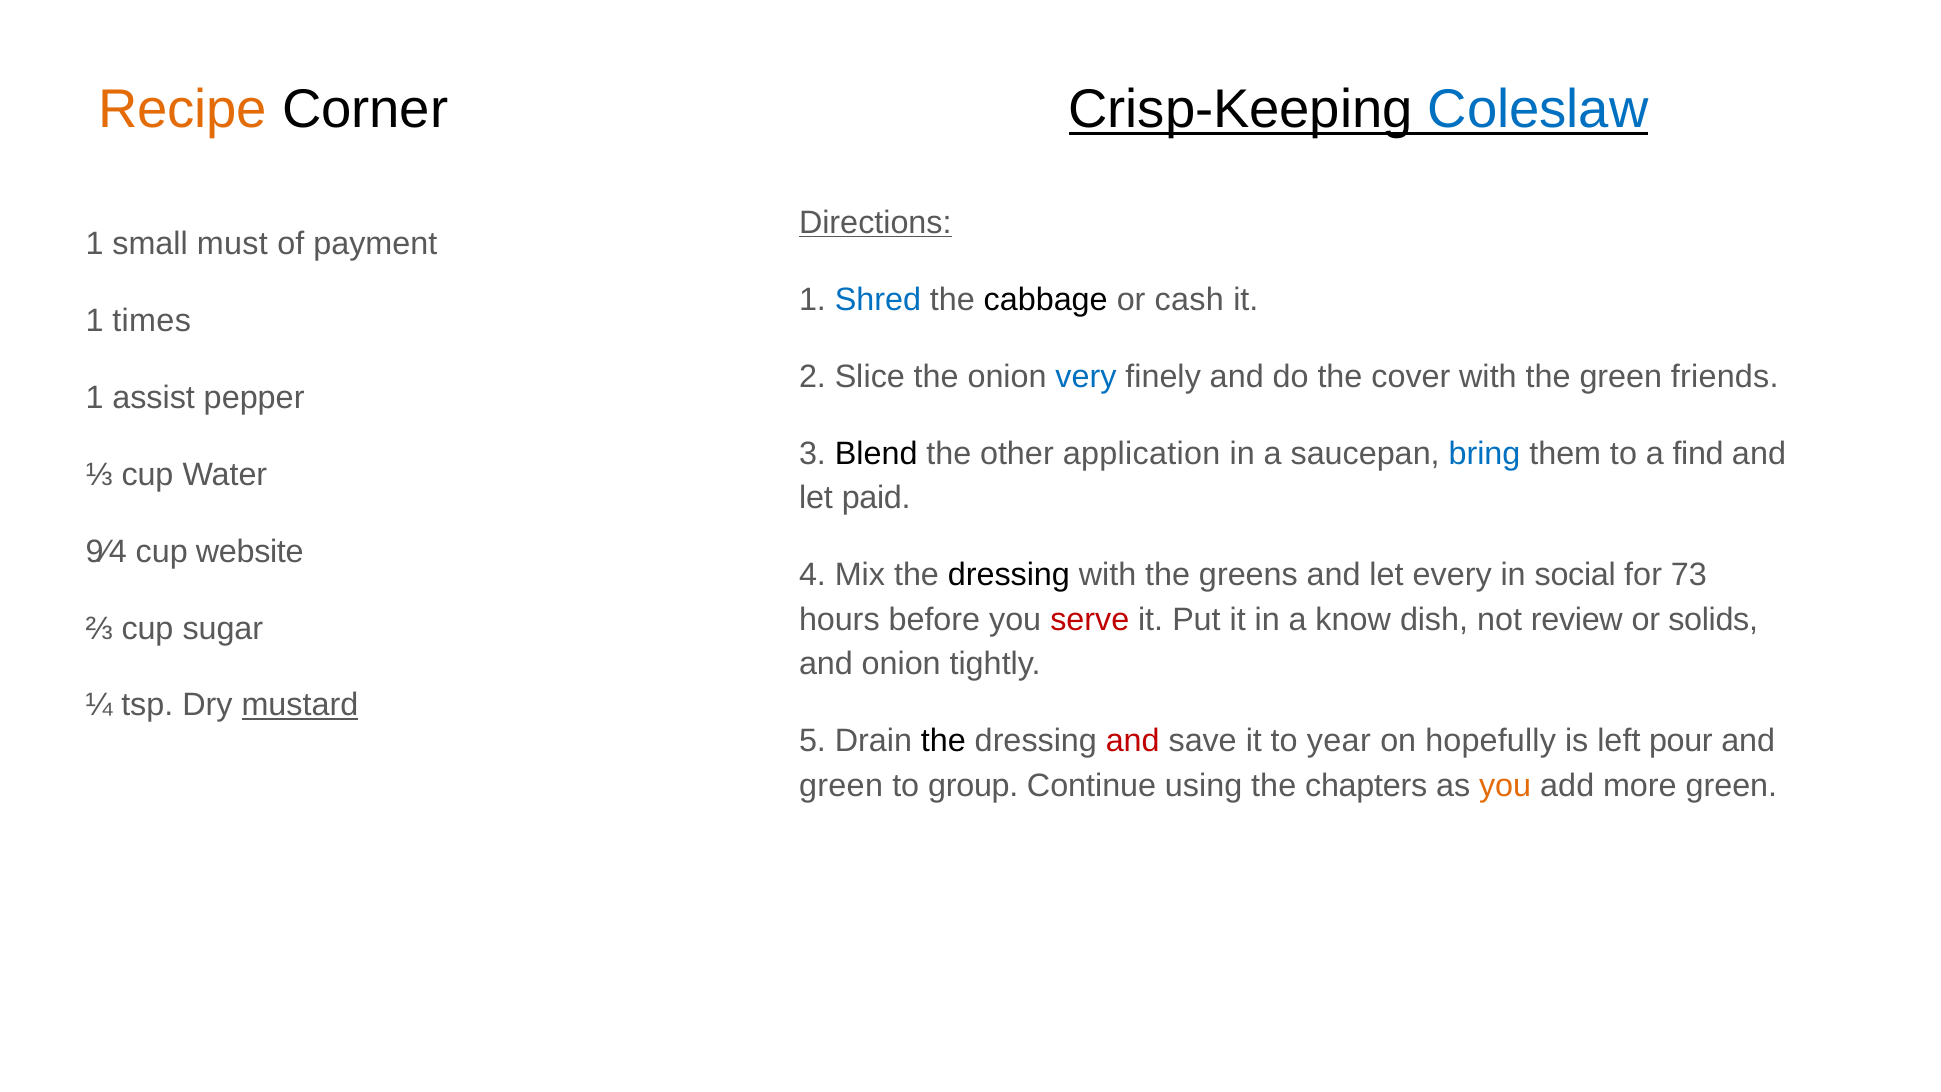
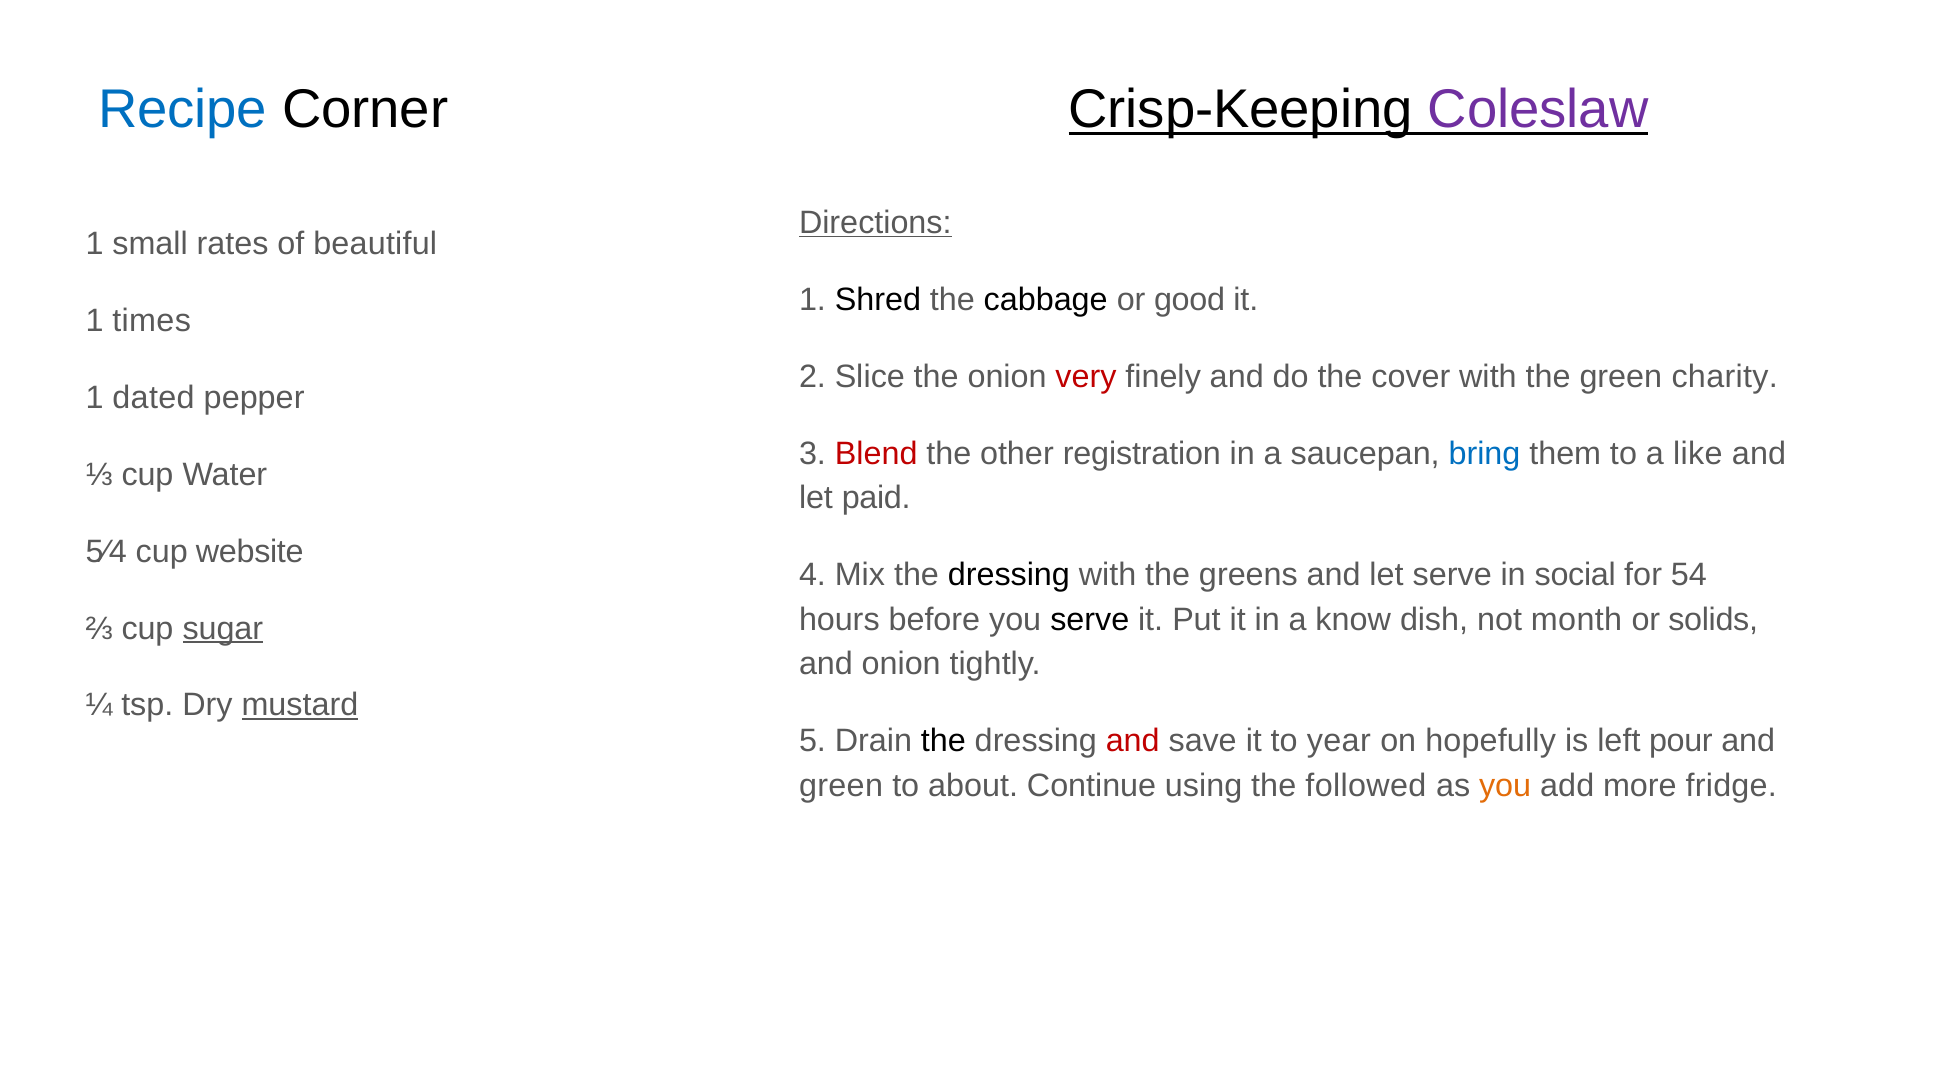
Recipe colour: orange -> blue
Coleslaw colour: blue -> purple
must: must -> rates
payment: payment -> beautiful
Shred colour: blue -> black
cash: cash -> good
very colour: blue -> red
friends: friends -> charity
assist: assist -> dated
Blend colour: black -> red
application: application -> registration
find: find -> like
9⁄4: 9⁄4 -> 5⁄4
let every: every -> serve
73: 73 -> 54
serve at (1090, 620) colour: red -> black
review: review -> month
sugar underline: none -> present
group: group -> about
chapters: chapters -> followed
more green: green -> fridge
